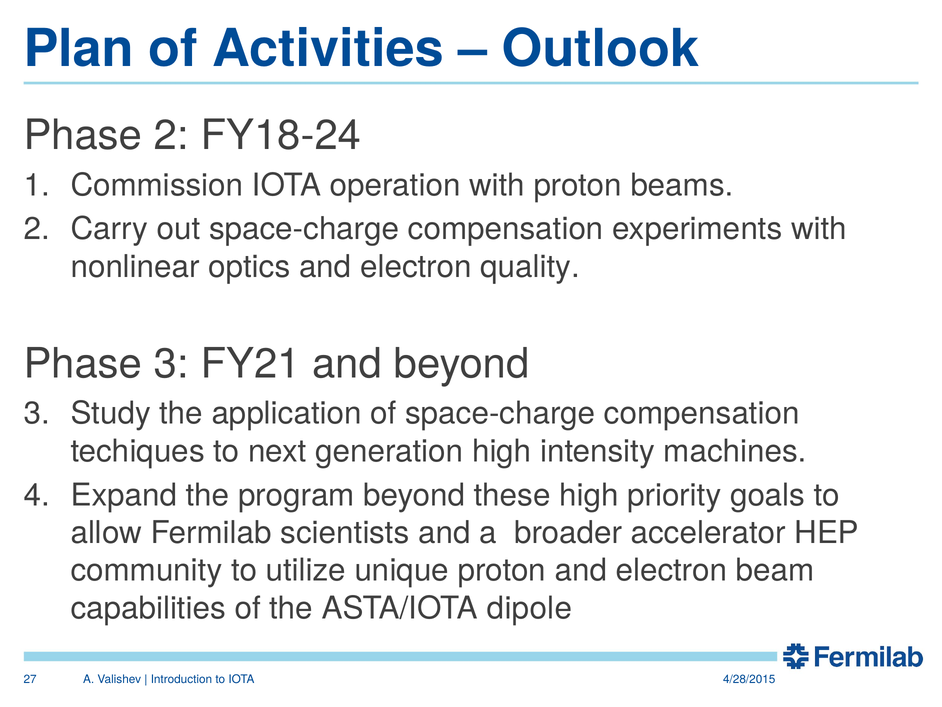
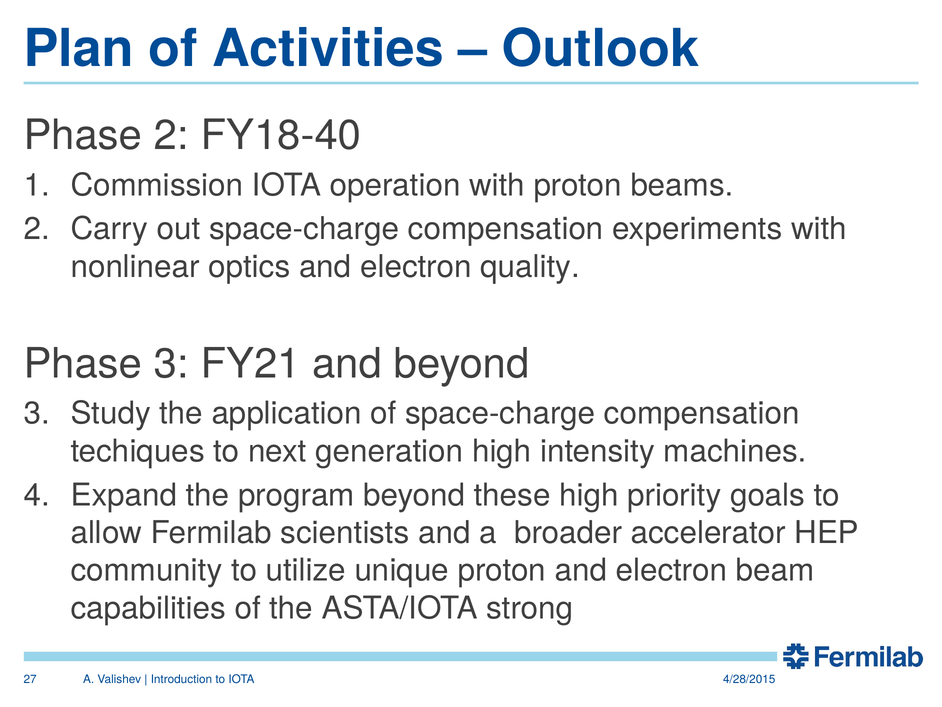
FY18-24: FY18-24 -> FY18-40
dipole: dipole -> strong
